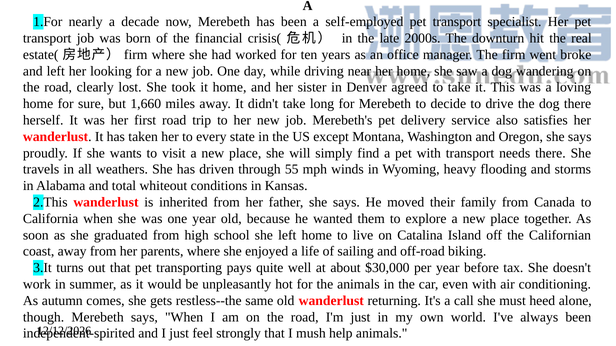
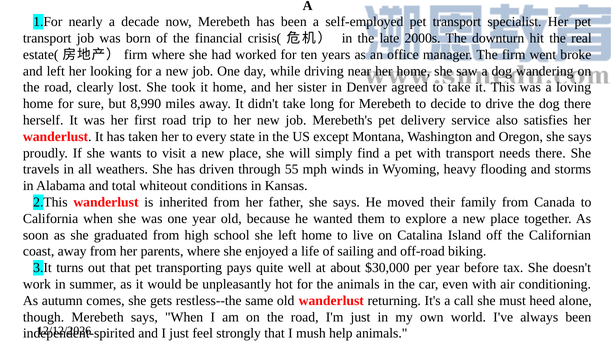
1,660: 1,660 -> 8,990
